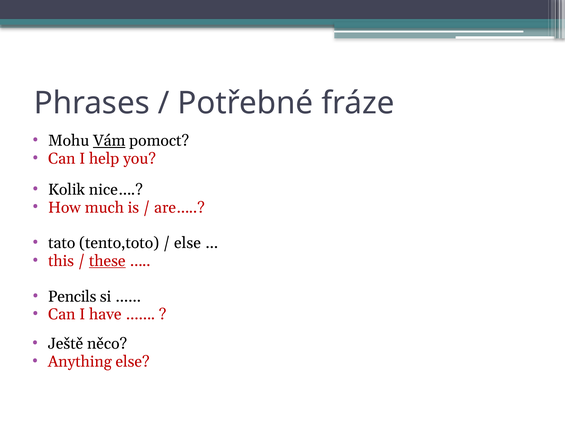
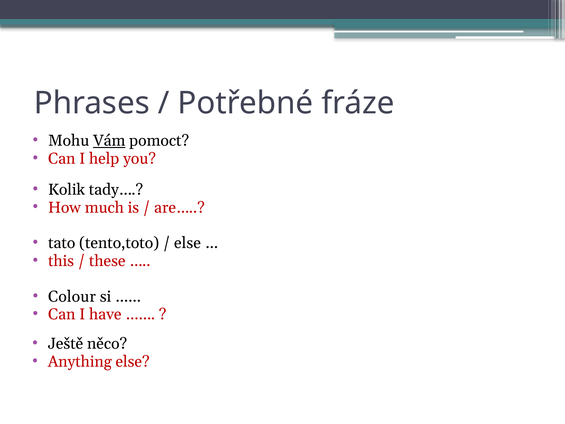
nice…: nice… -> tady…
these underline: present -> none
Pencils: Pencils -> Colour
